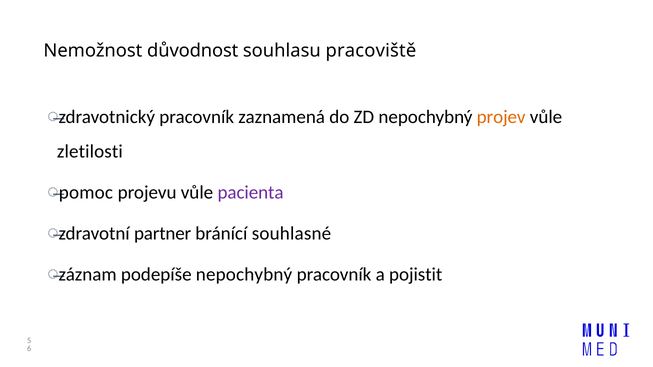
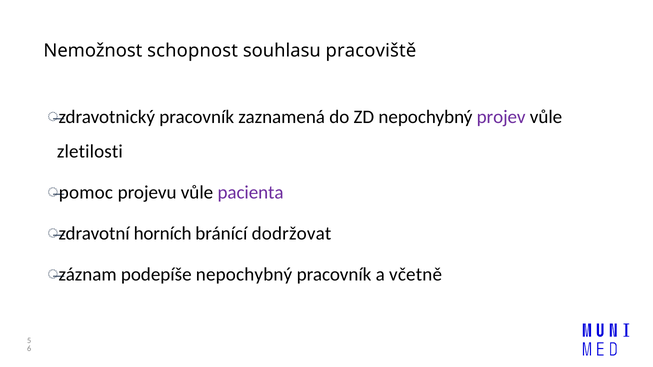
důvodnost: důvodnost -> schopnost
projev colour: orange -> purple
partner: partner -> horních
souhlasné: souhlasné -> dodržovat
pojistit: pojistit -> včetně
